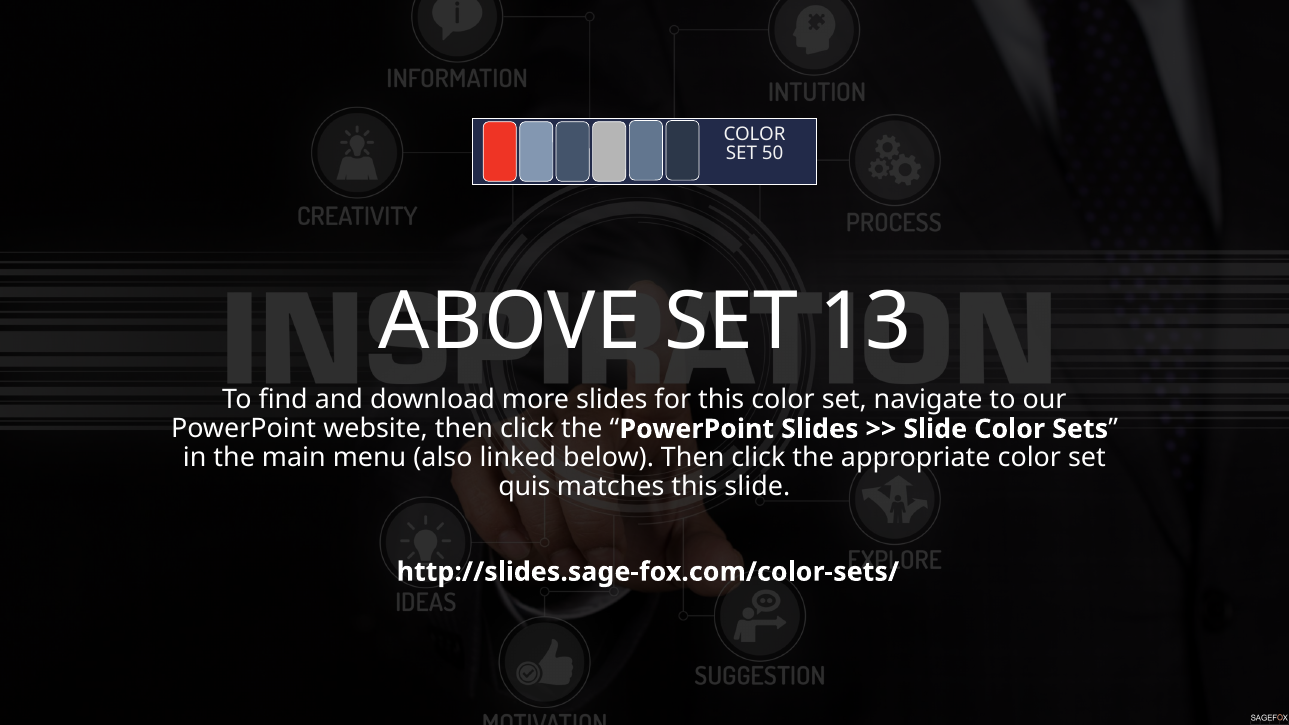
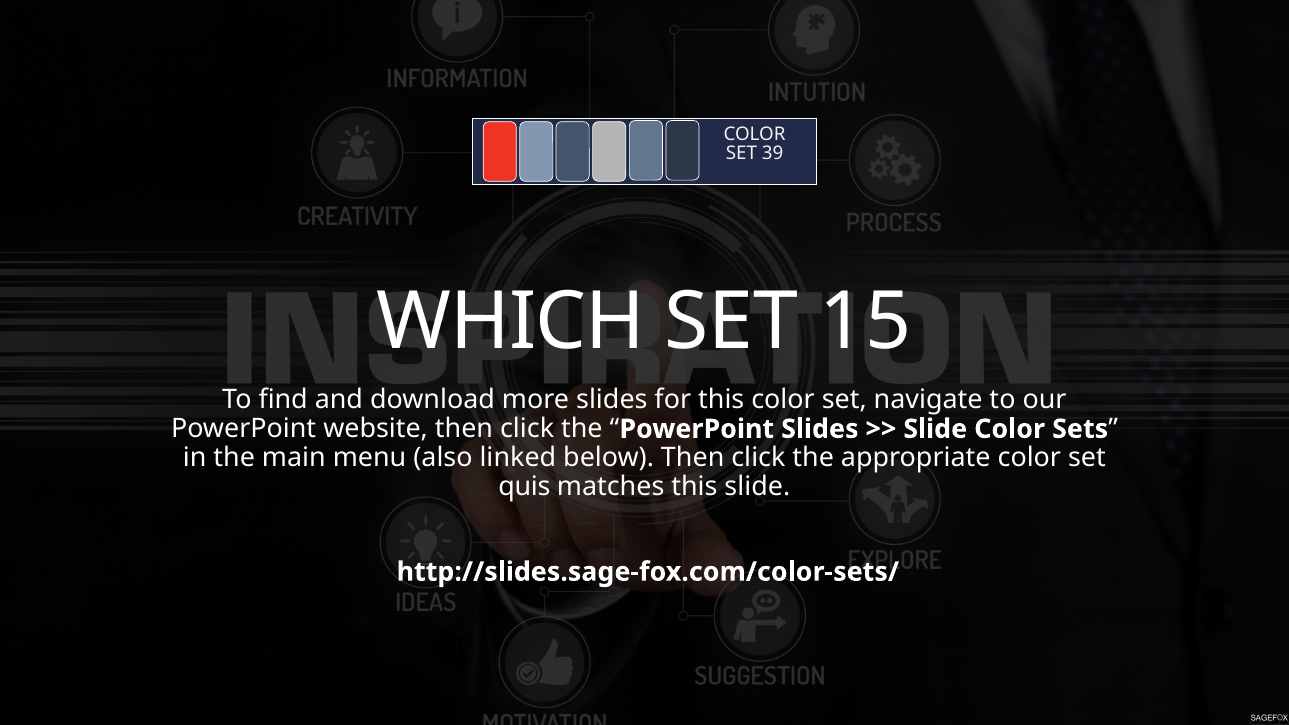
50: 50 -> 39
ABOVE: ABOVE -> WHICH
13: 13 -> 15
